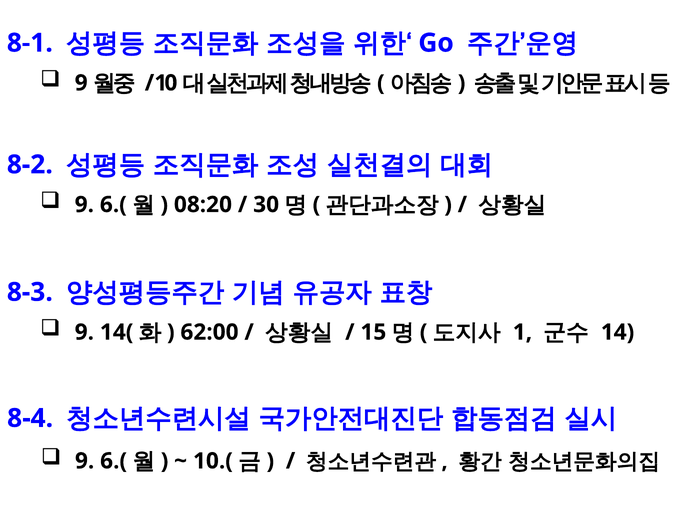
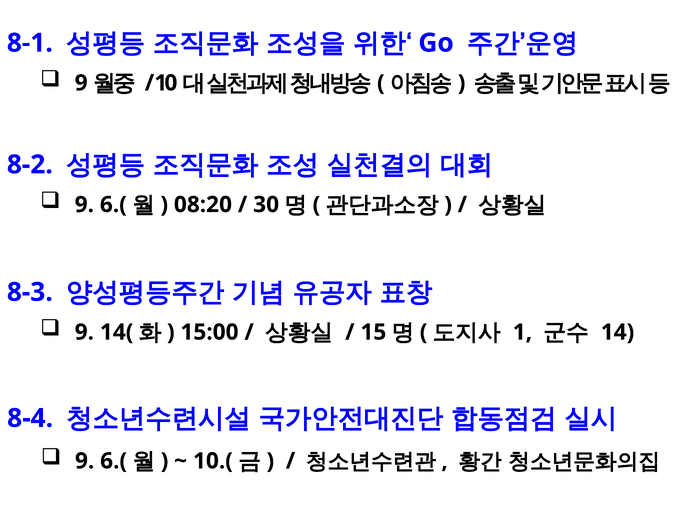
62:00: 62:00 -> 15:00
